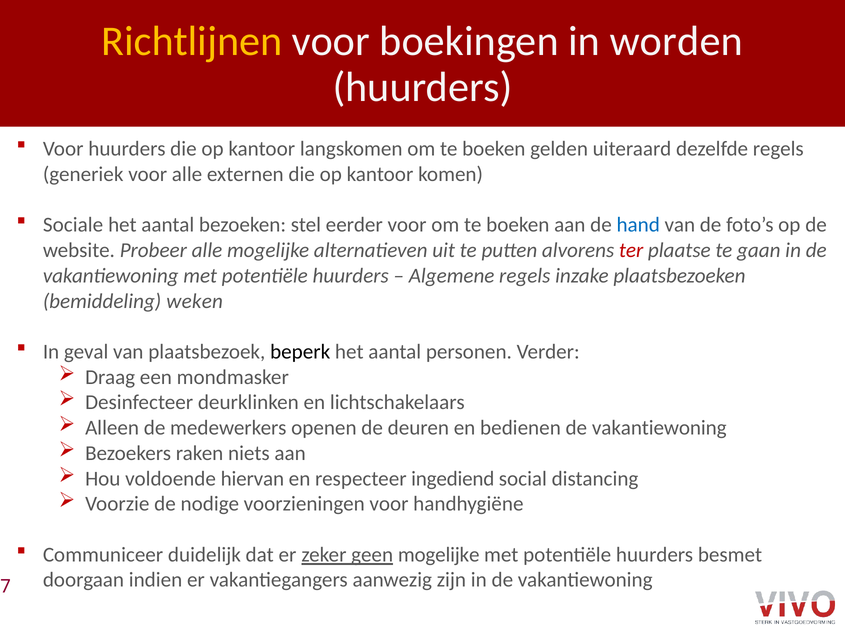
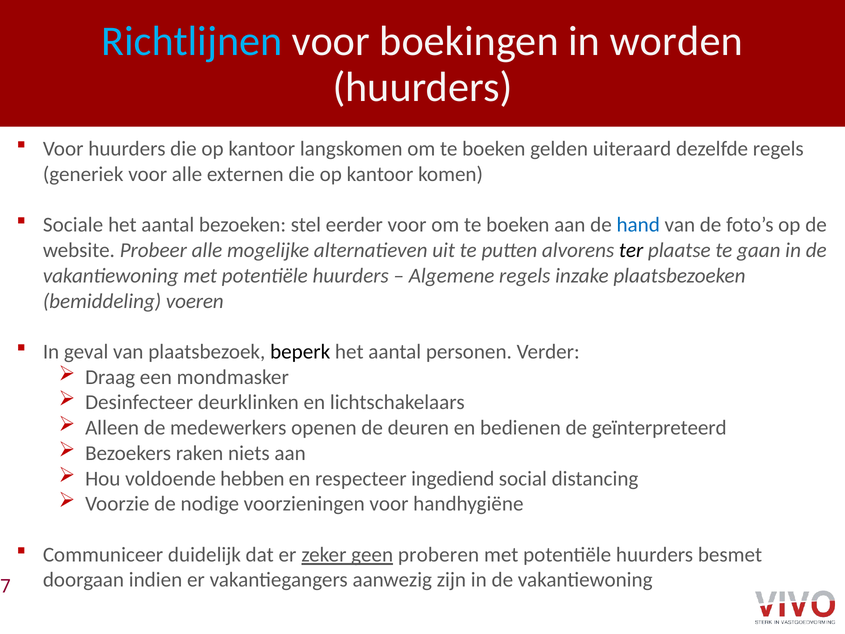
Richtlijnen colour: yellow -> light blue
ter colour: red -> black
weken: weken -> voeren
bedienen de vakantiewoning: vakantiewoning -> geïnterpreteerd
hiervan: hiervan -> hebben
geen mogelijke: mogelijke -> proberen
